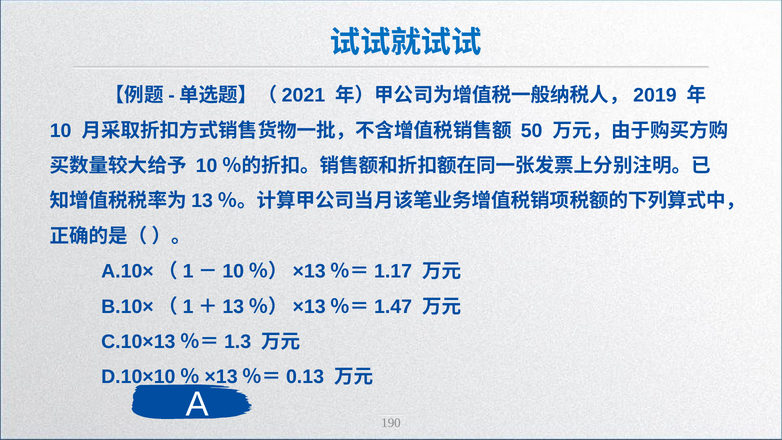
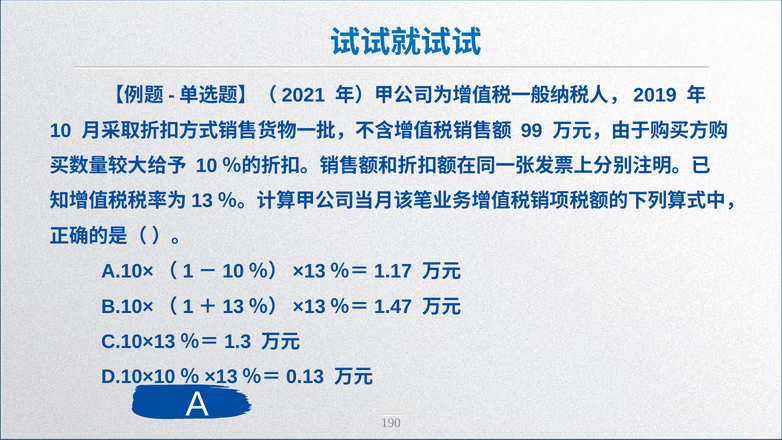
50: 50 -> 99
